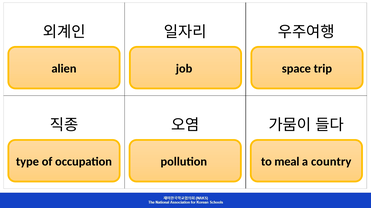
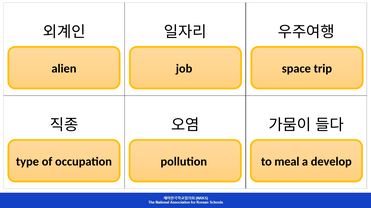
country: country -> develop
